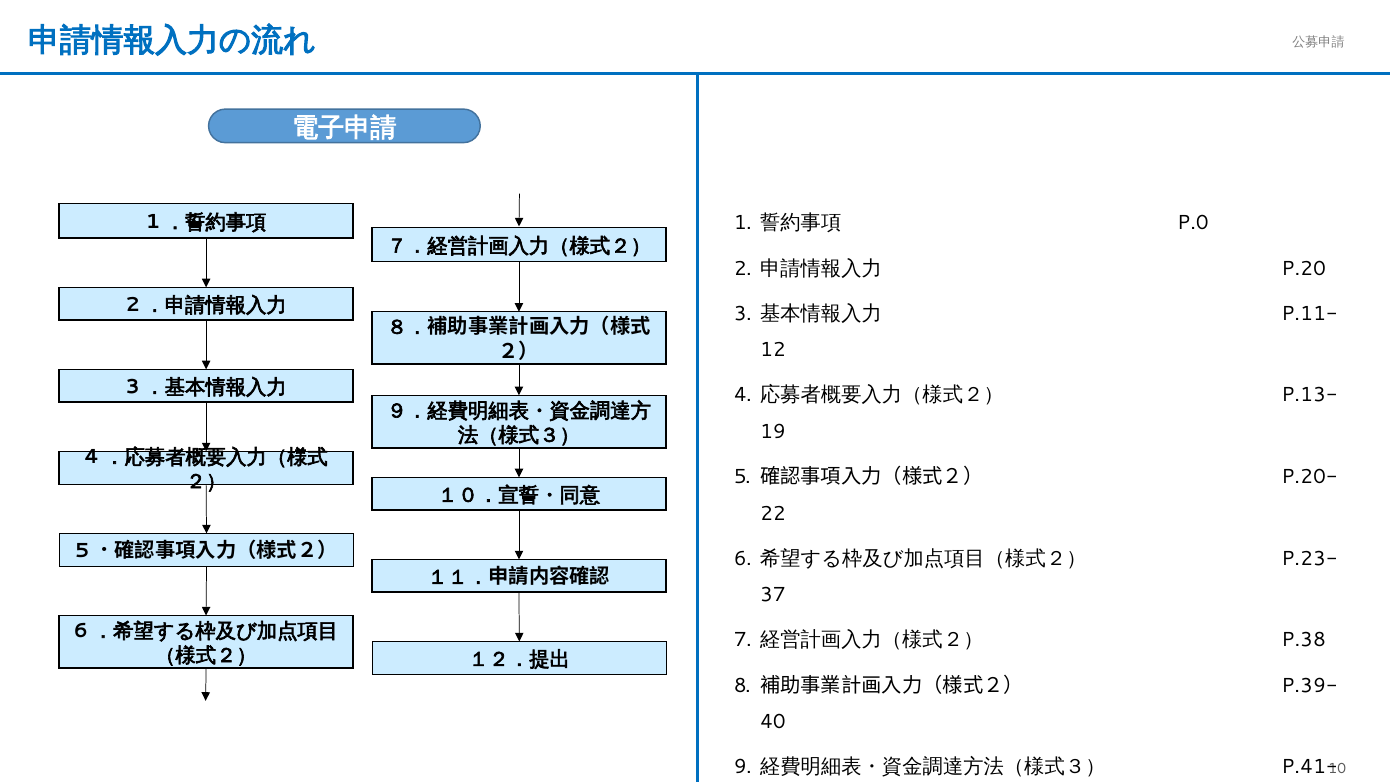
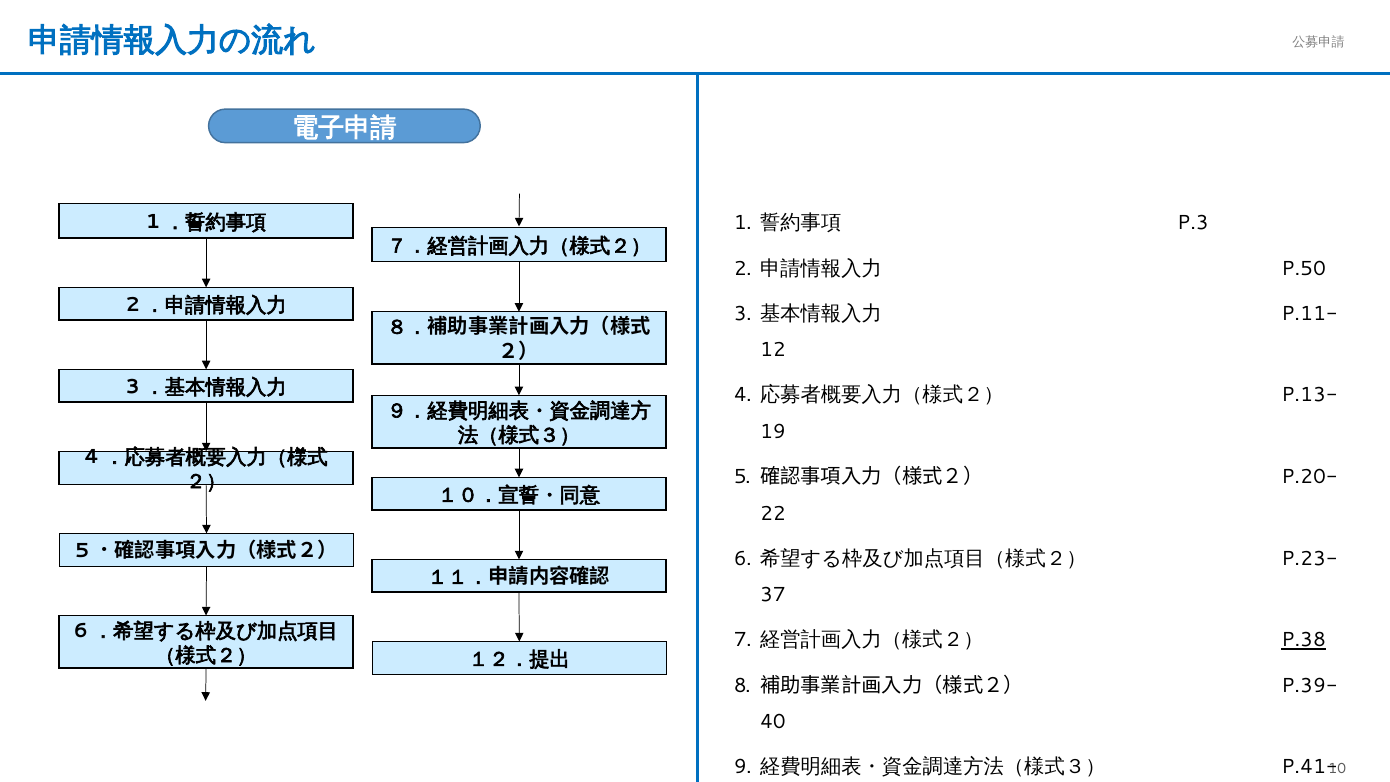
P.0: P.0 -> P.3
P.20: P.20 -> P.50
P.38 underline: none -> present
